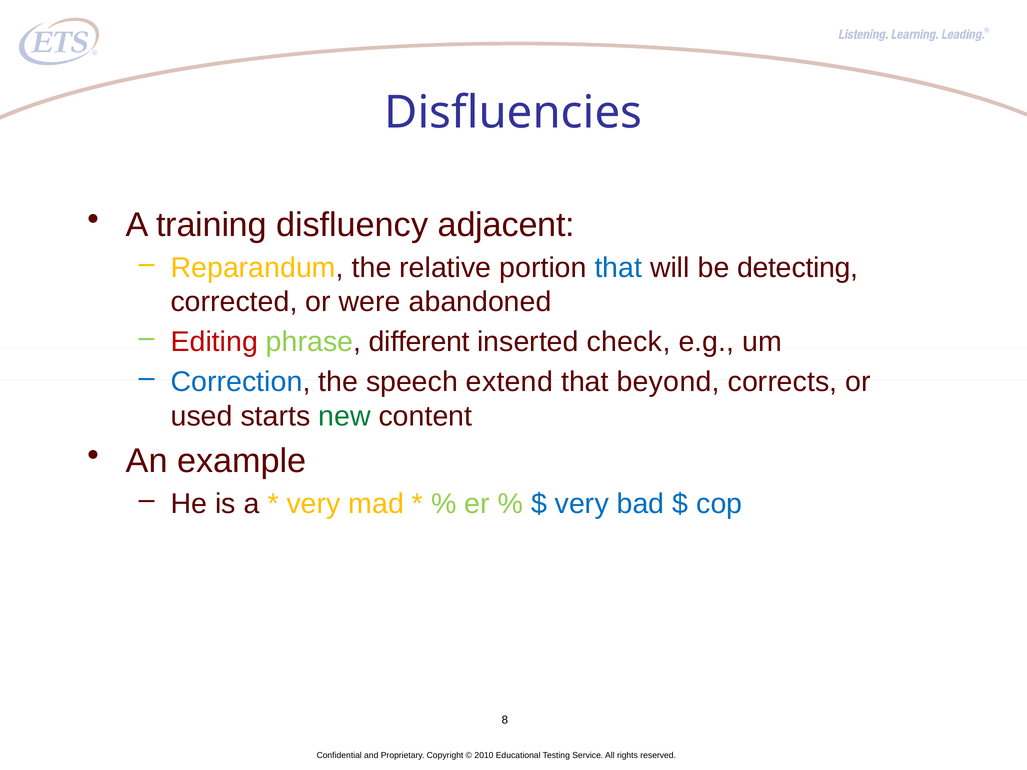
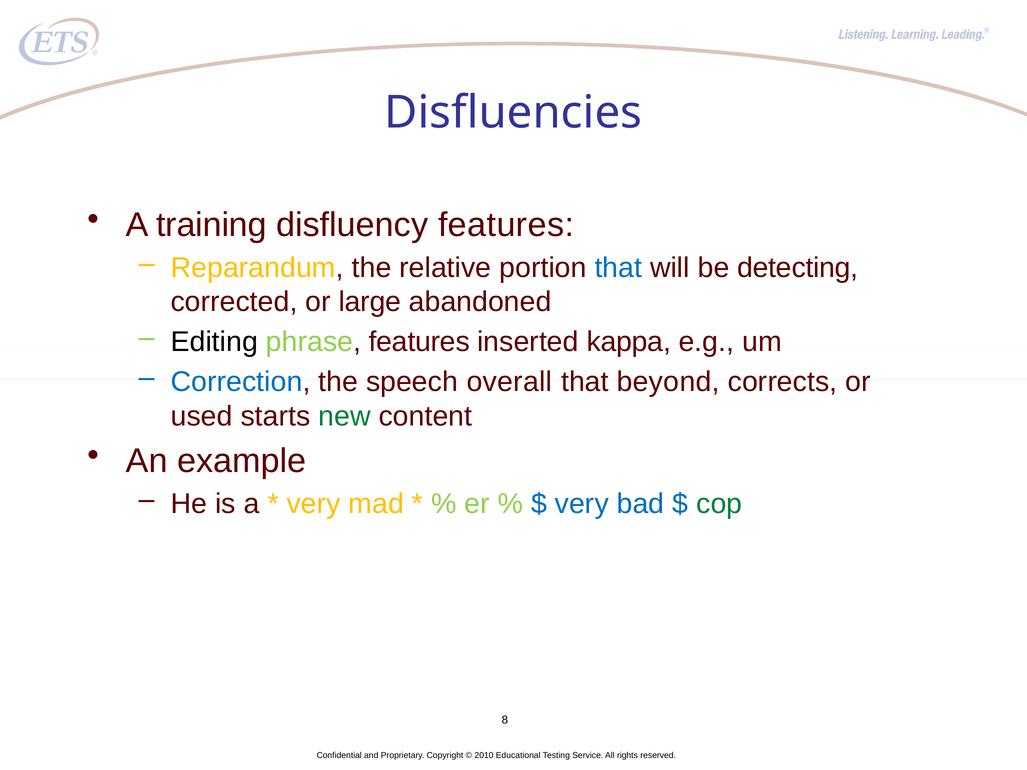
disfluency adjacent: adjacent -> features
were: were -> large
Editing colour: red -> black
phrase different: different -> features
check: check -> kappa
extend: extend -> overall
cop colour: blue -> green
